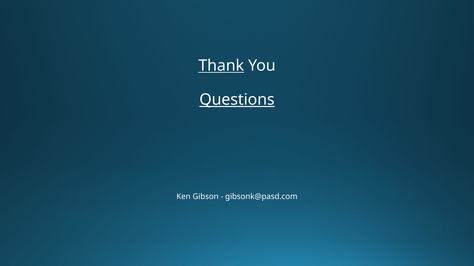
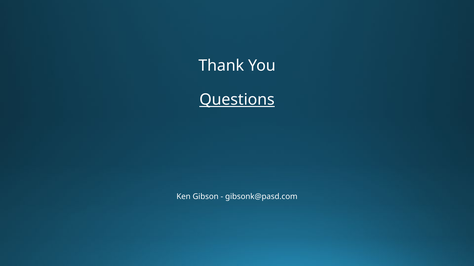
Thank underline: present -> none
